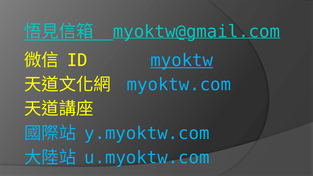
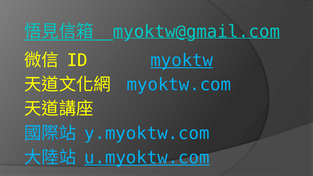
u.myoktw.com underline: none -> present
